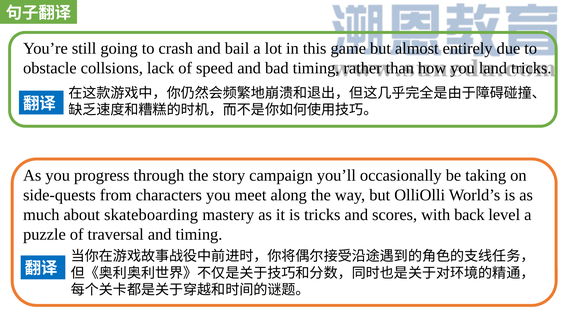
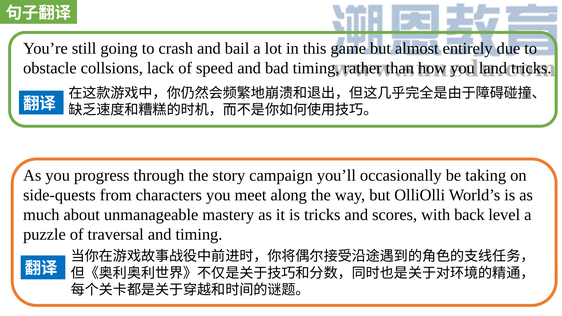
skateboarding: skateboarding -> unmanageable
